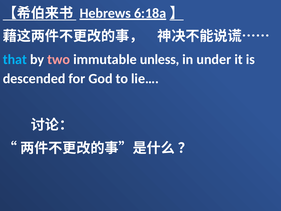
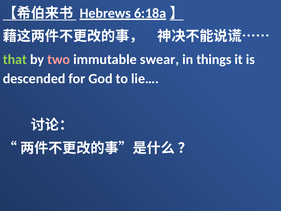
that colour: light blue -> light green
unless: unless -> swear
under: under -> things
